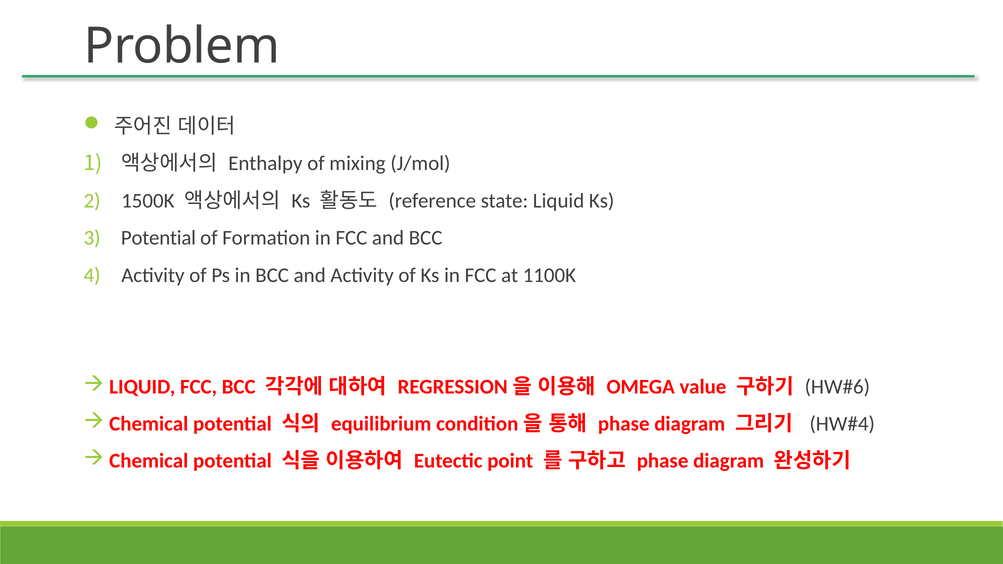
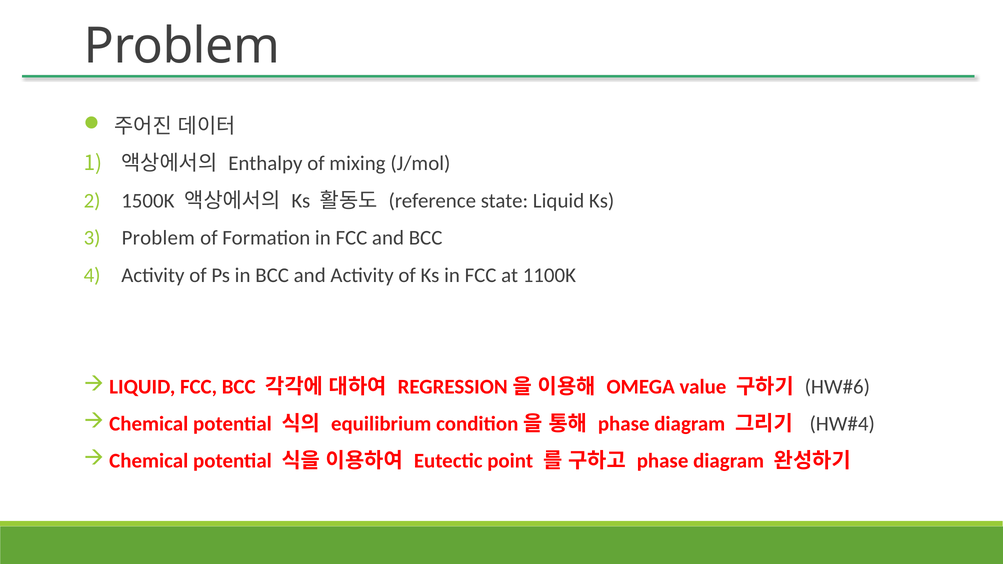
Potential at (158, 238): Potential -> Problem
